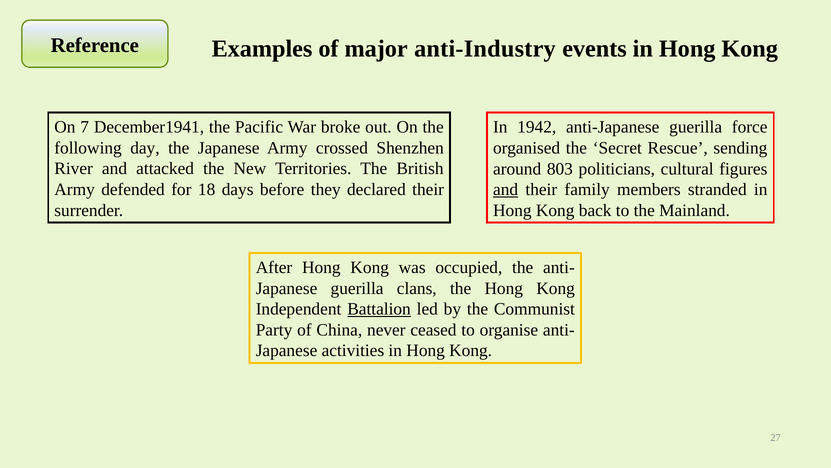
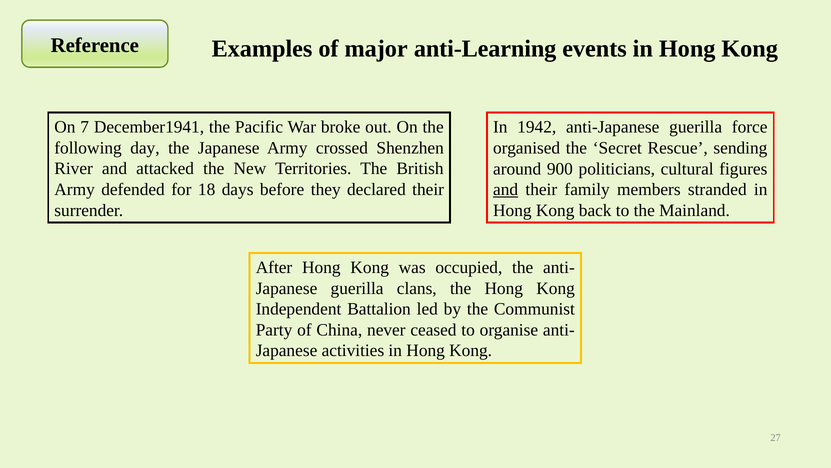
anti-Industry: anti-Industry -> anti-Learning
803: 803 -> 900
Battalion underline: present -> none
